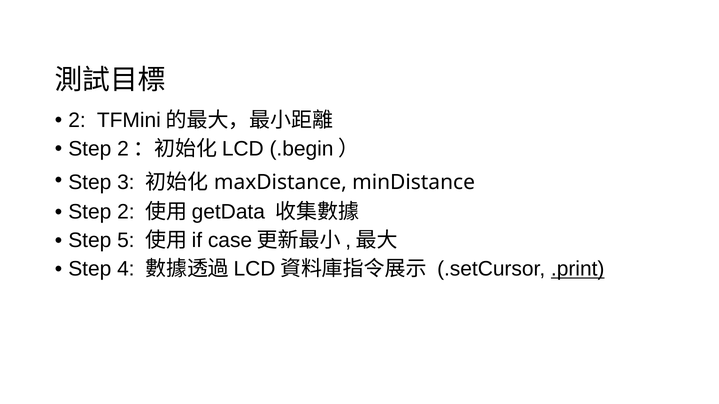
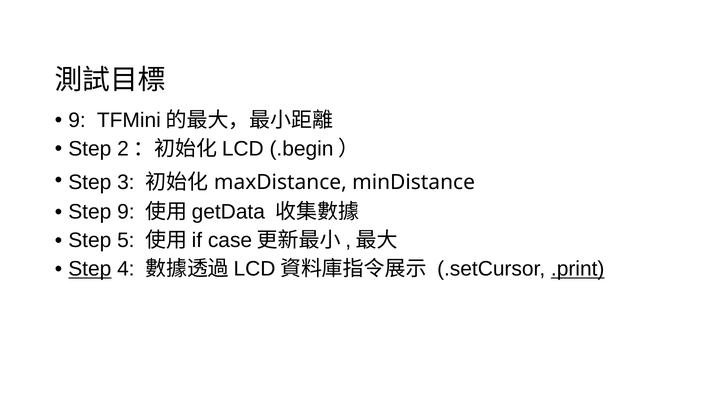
2 at (77, 120): 2 -> 9
2 at (126, 212): 2 -> 9
Step at (90, 269) underline: none -> present
